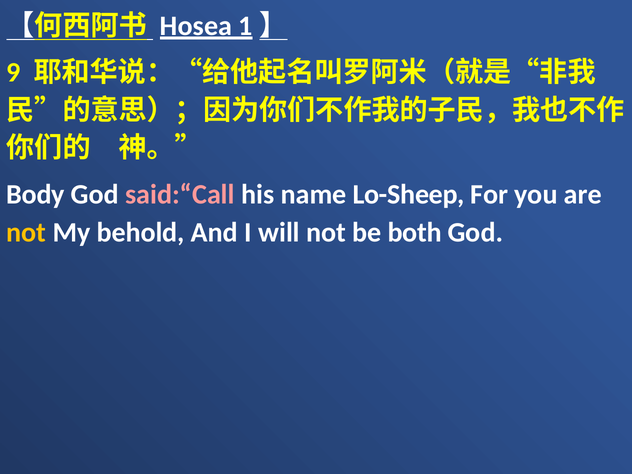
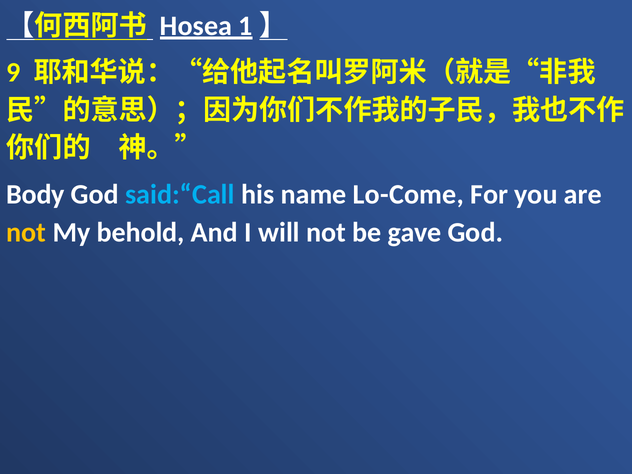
said:“Call colour: pink -> light blue
Lo-Sheep: Lo-Sheep -> Lo-Come
both: both -> gave
